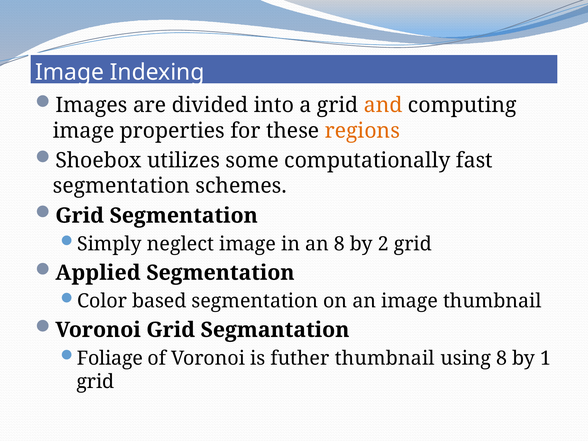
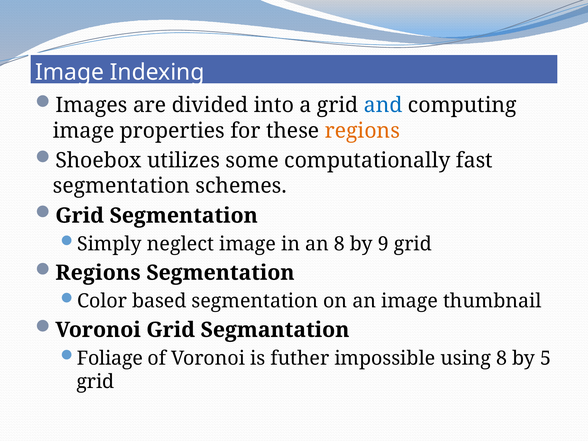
and colour: orange -> blue
2: 2 -> 9
Applied at (98, 273): Applied -> Regions
futher thumbnail: thumbnail -> impossible
1: 1 -> 5
